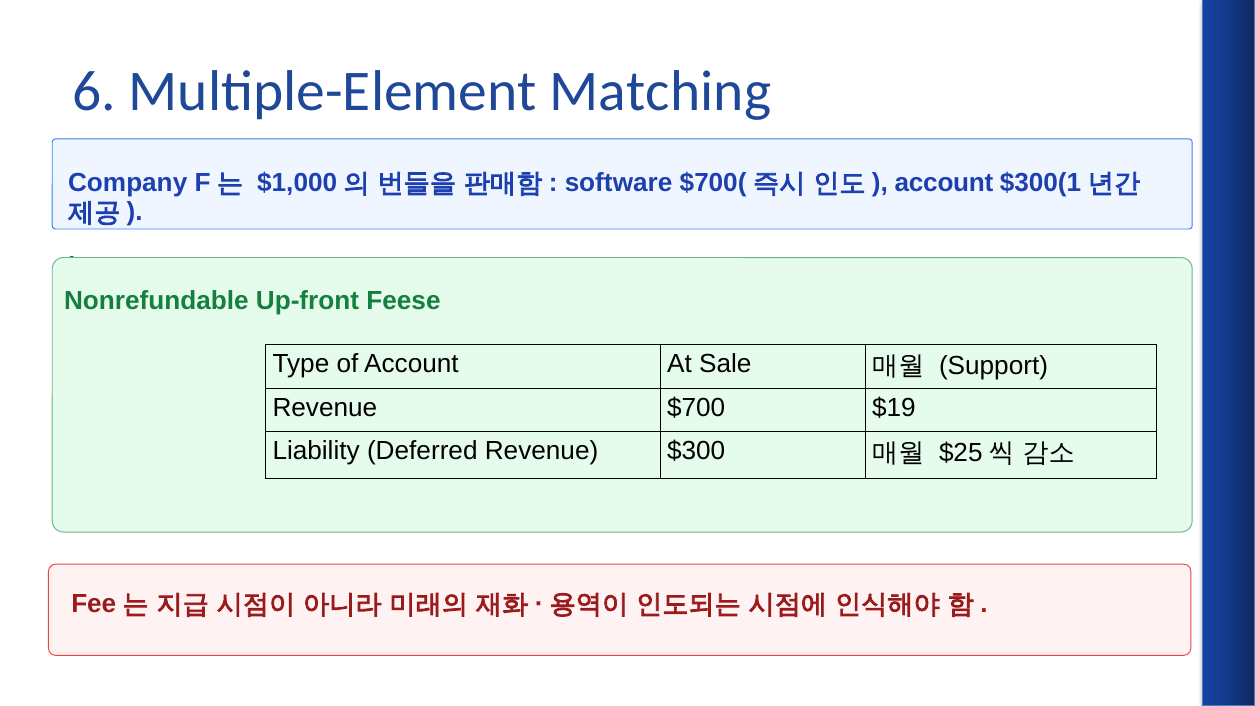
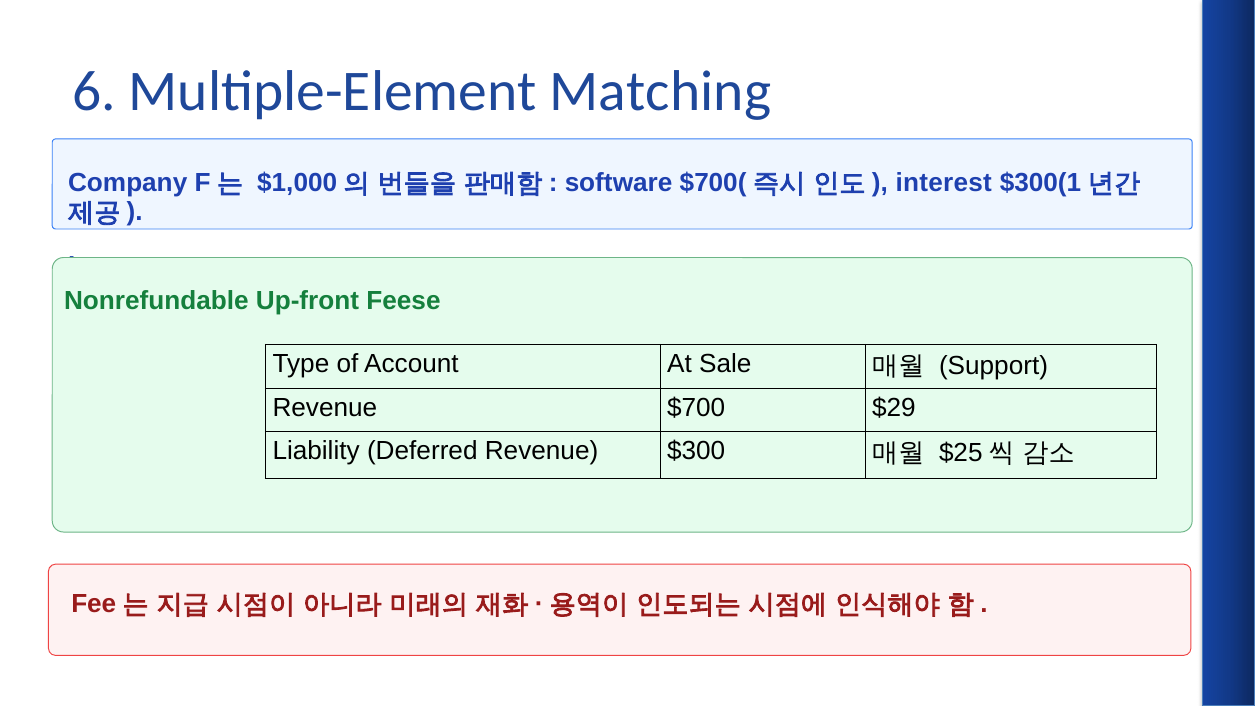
account at (944, 183): account -> interest
$19: $19 -> $29
